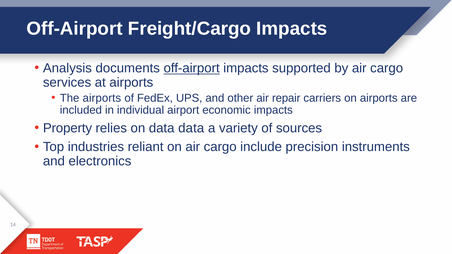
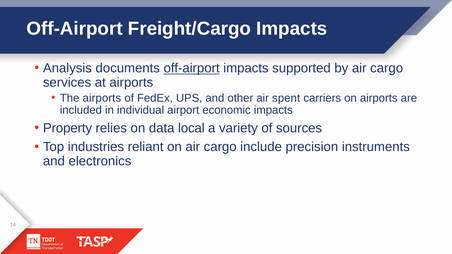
repair: repair -> spent
data data: data -> local
